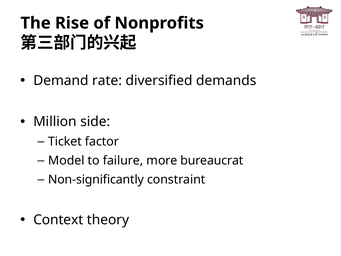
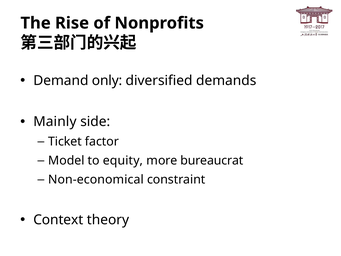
rate: rate -> only
Million: Million -> Mainly
failure: failure -> equity
Non-significantly: Non-significantly -> Non-economical
